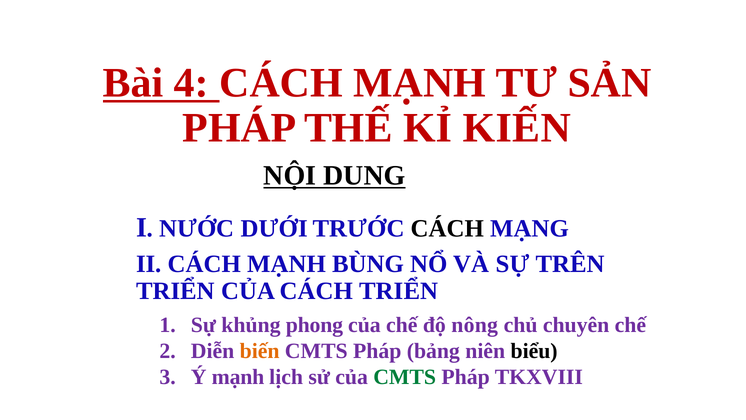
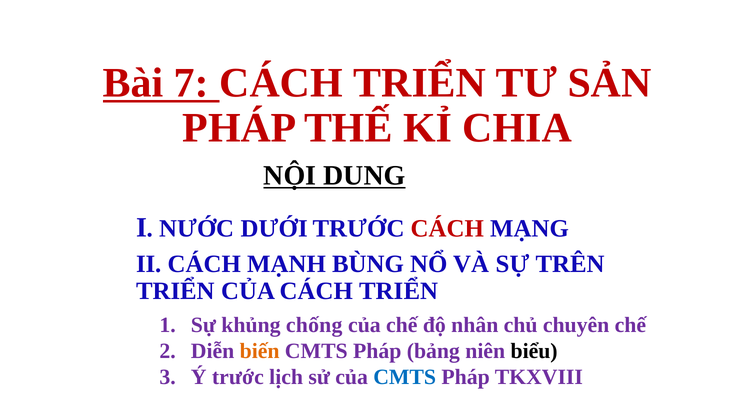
4: 4 -> 7
MẠNH at (420, 83): MẠNH -> TRIỂN
KIẾN: KIẾN -> CHIA
CÁCH at (447, 229) colour: black -> red
phong: phong -> chống
nông: nông -> nhân
Ý mạnh: mạnh -> trước
CMTS at (405, 377) colour: green -> blue
